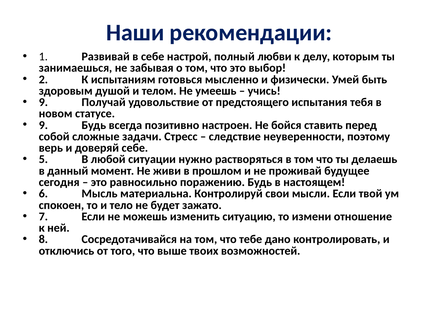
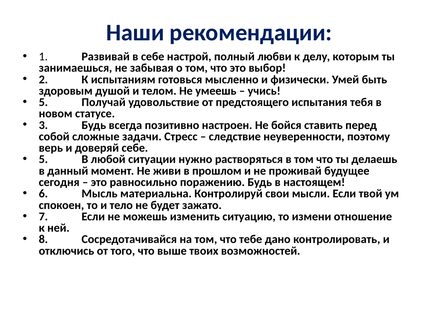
9 at (43, 102): 9 -> 5
9 at (43, 125): 9 -> 3
